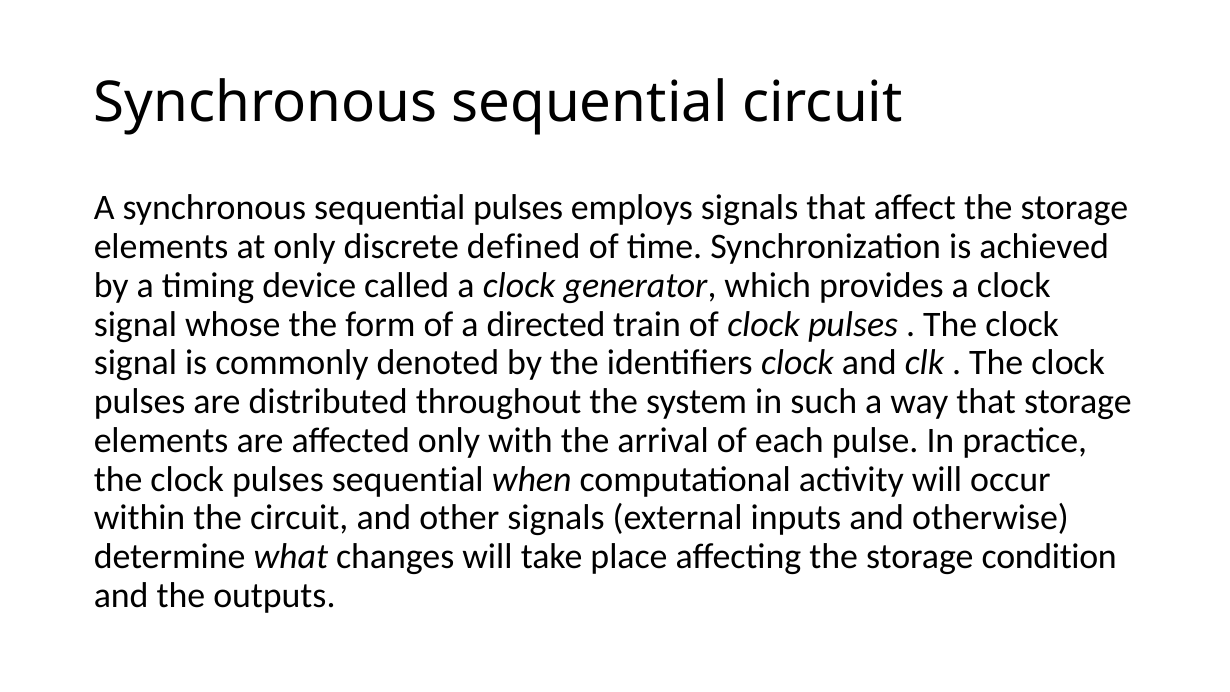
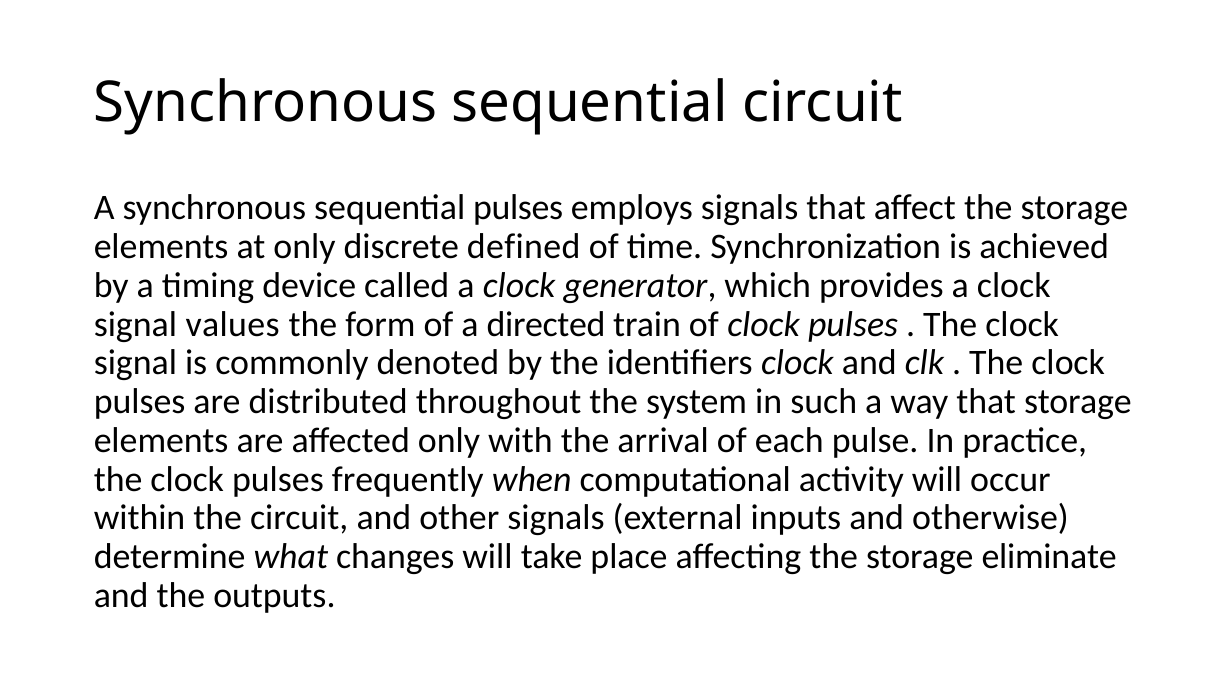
whose: whose -> values
pulses sequential: sequential -> frequently
condition: condition -> eliminate
